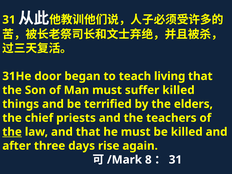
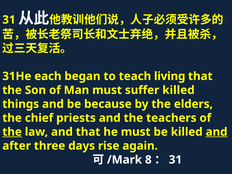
door: door -> each
terrified: terrified -> because
and at (217, 132) underline: none -> present
